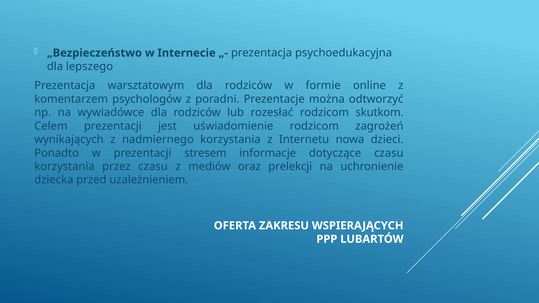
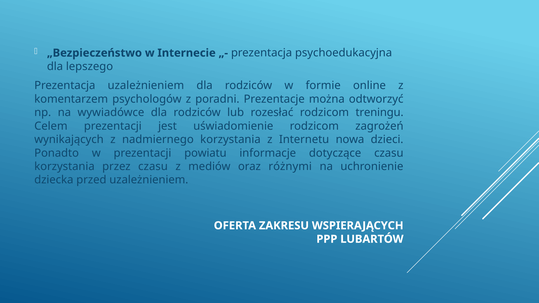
Prezentacja warsztatowym: warsztatowym -> uzależnieniem
skutkom: skutkom -> treningu
stresem: stresem -> powiatu
prelekcji: prelekcji -> różnymi
